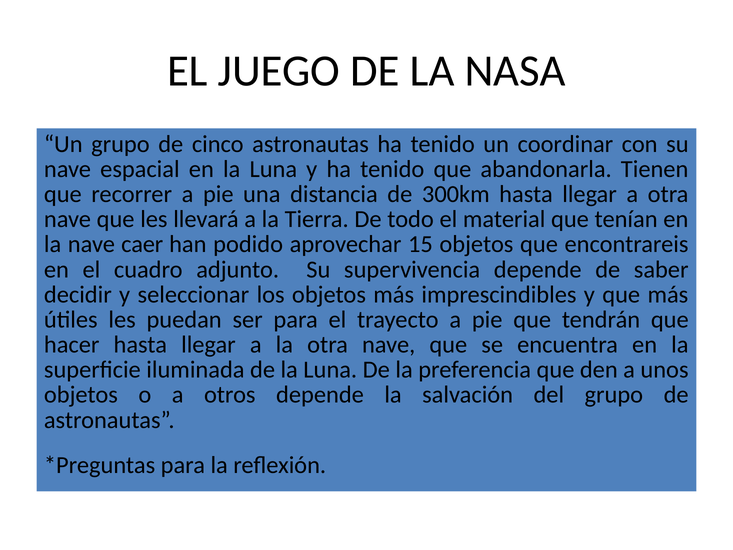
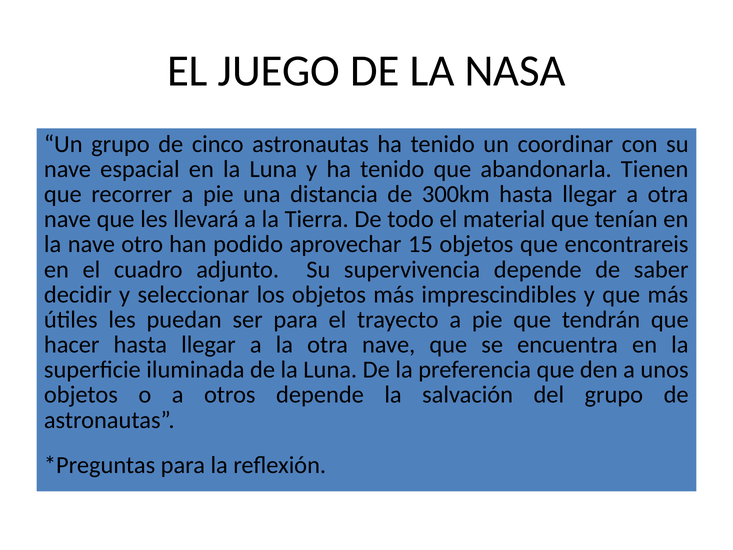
caer: caer -> otro
